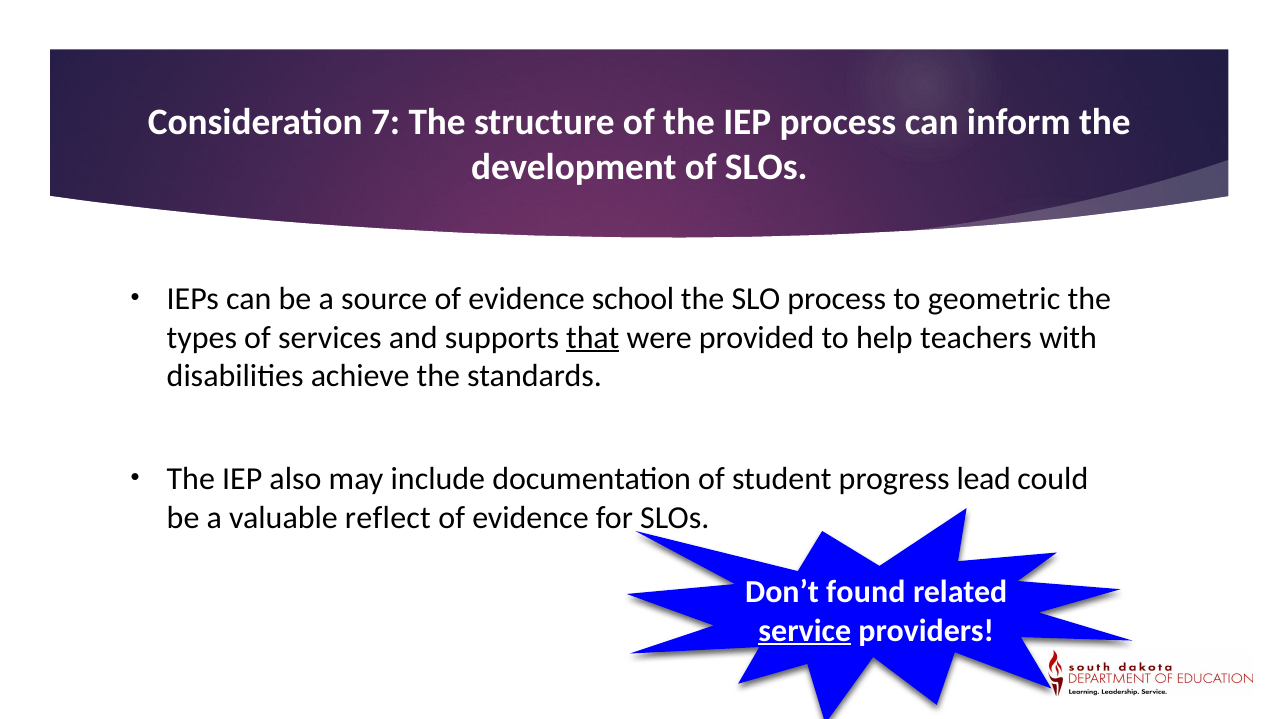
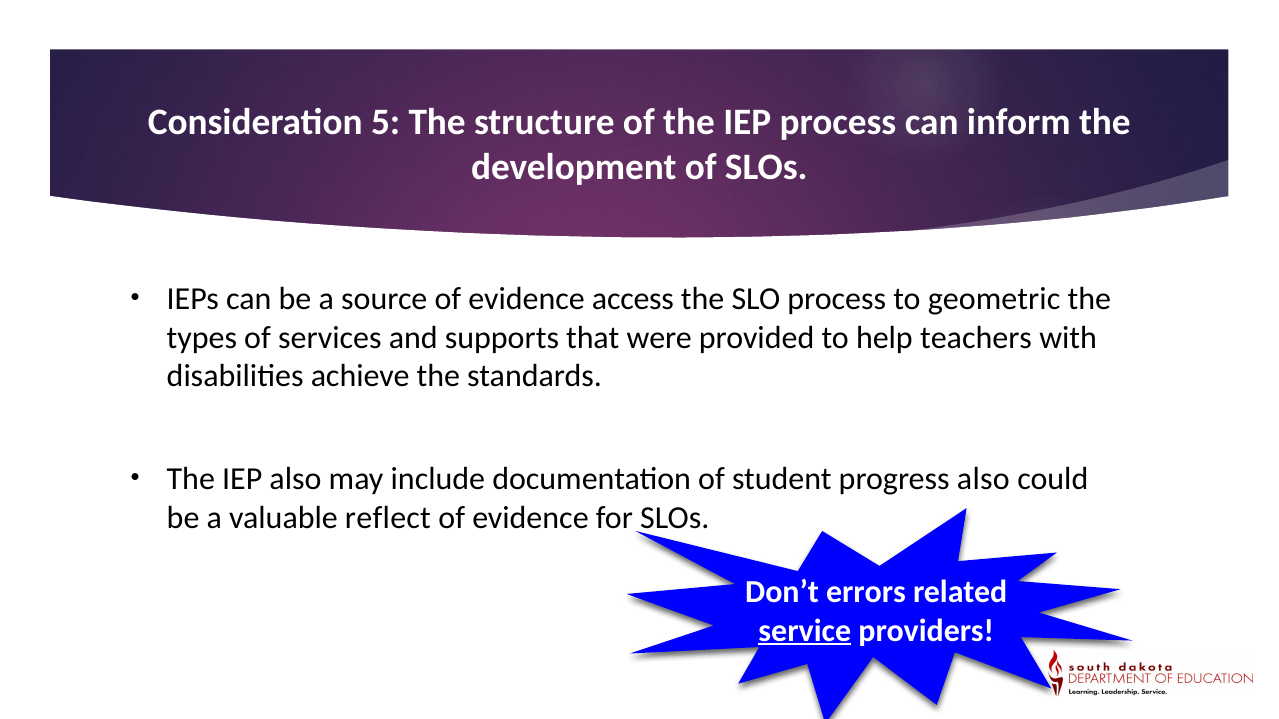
7: 7 -> 5
school: school -> access
that underline: present -> none
progress lead: lead -> also
found: found -> errors
